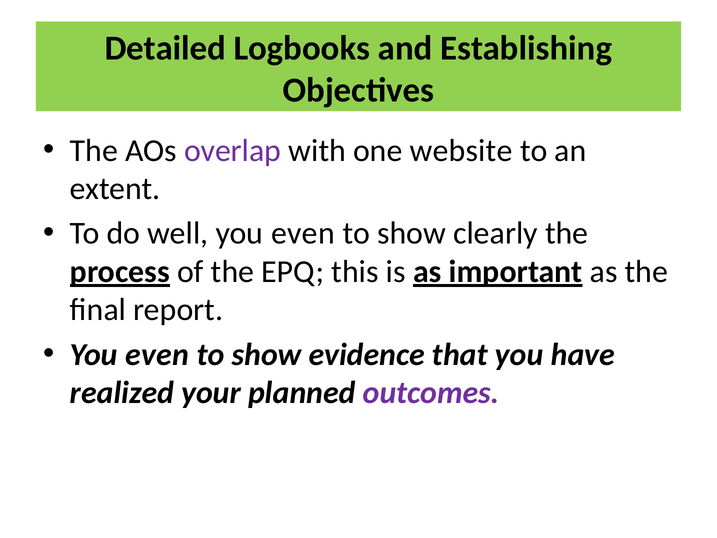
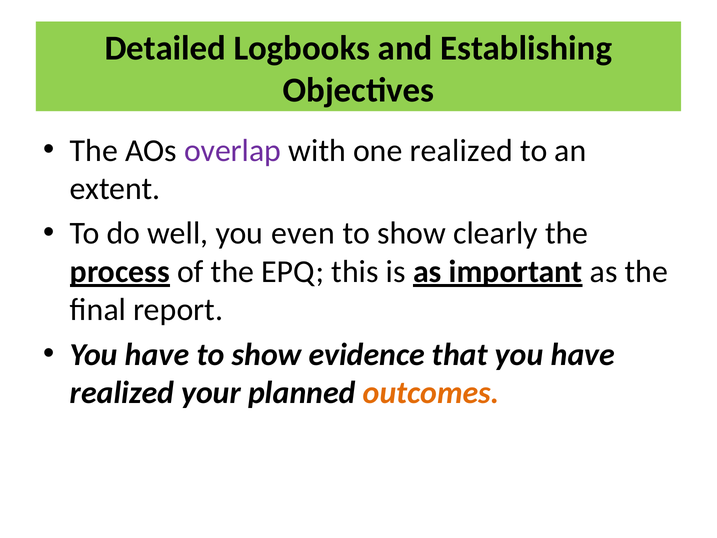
one website: website -> realized
even at (157, 354): even -> have
outcomes colour: purple -> orange
